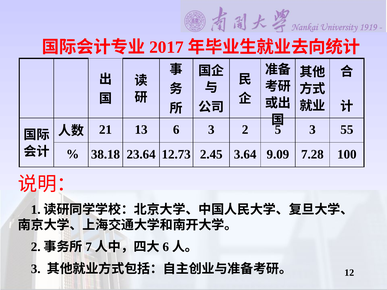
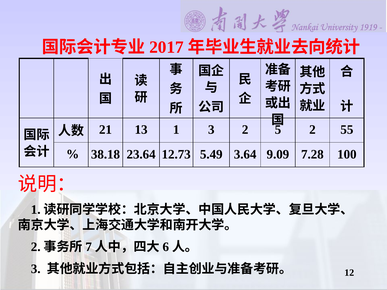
6: 6 -> 1
5 3: 3 -> 2
2.45: 2.45 -> 5.49
